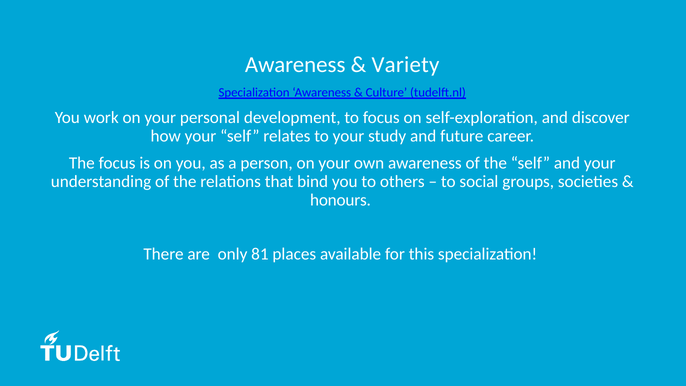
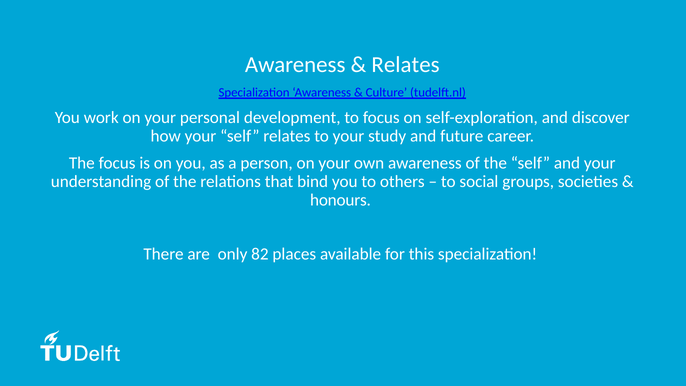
Variety at (405, 64): Variety -> Relates
81: 81 -> 82
